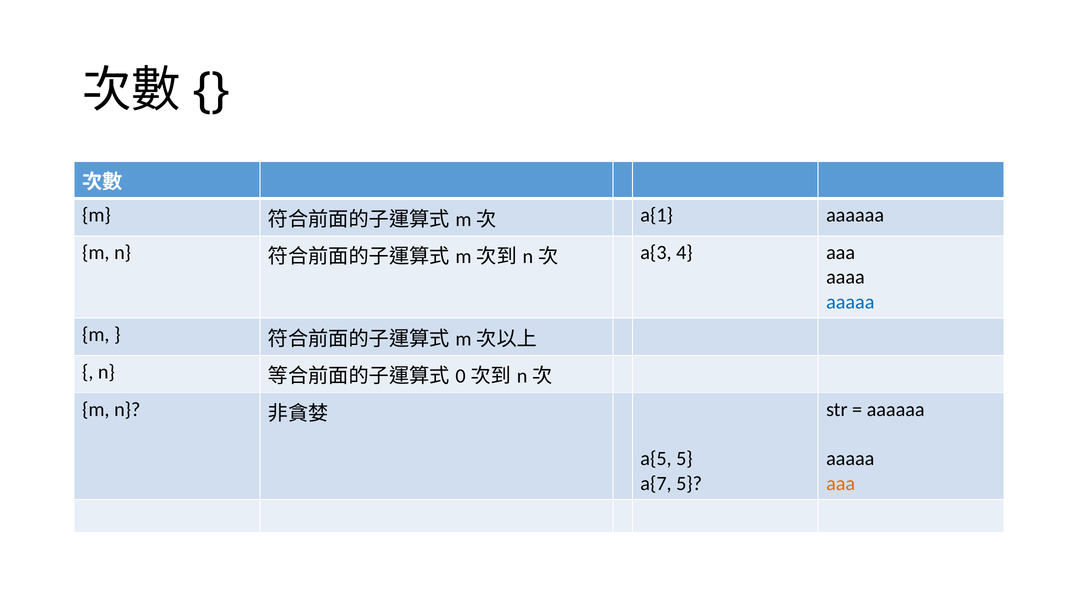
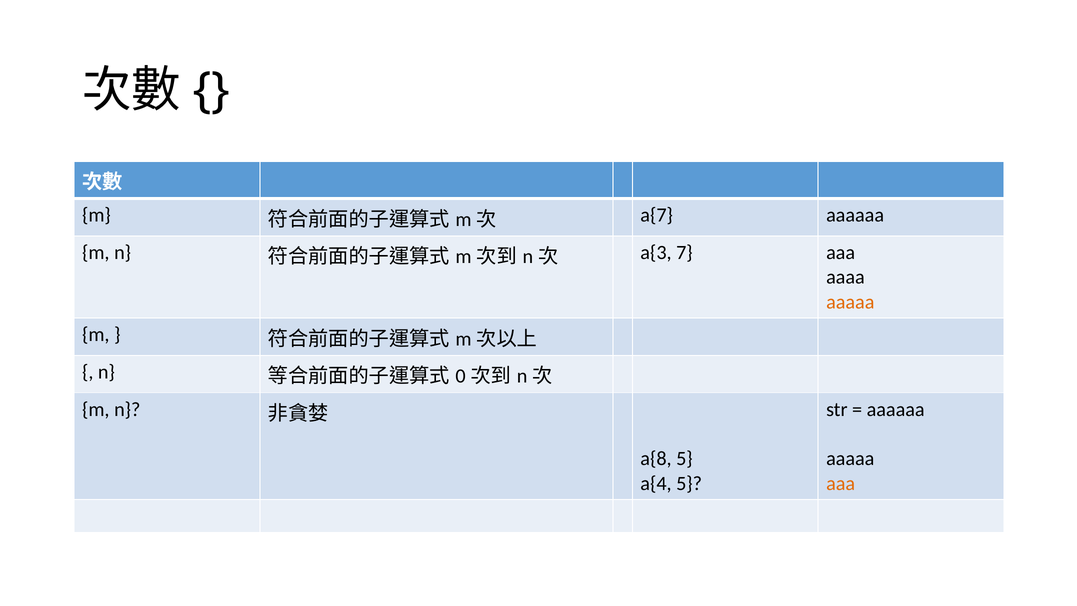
a{1: a{1 -> a{7
4: 4 -> 7
aaaaa at (850, 302) colour: blue -> orange
a{5: a{5 -> a{8
a{7: a{7 -> a{4
